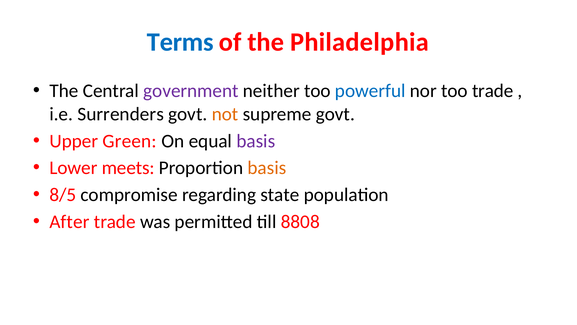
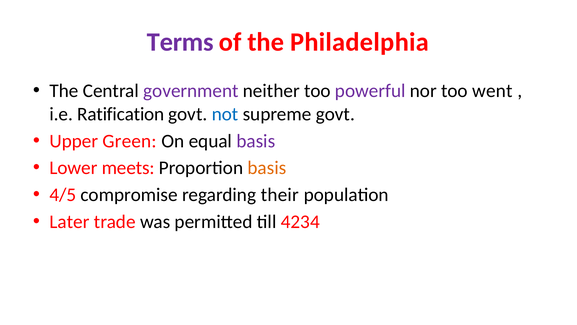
Terms colour: blue -> purple
powerful colour: blue -> purple
too trade: trade -> went
Surrenders: Surrenders -> Ratification
not colour: orange -> blue
8/5: 8/5 -> 4/5
state: state -> their
After: After -> Later
8808: 8808 -> 4234
